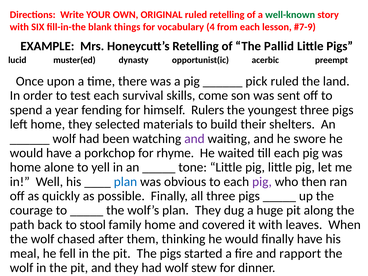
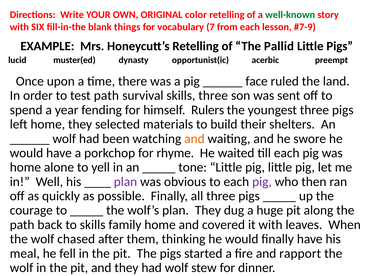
ORIGINAL ruled: ruled -> color
4: 4 -> 7
pick: pick -> face
test each: each -> path
skills come: come -> three
and at (194, 139) colour: purple -> orange
plan at (125, 182) colour: blue -> purple
to stool: stool -> skills
